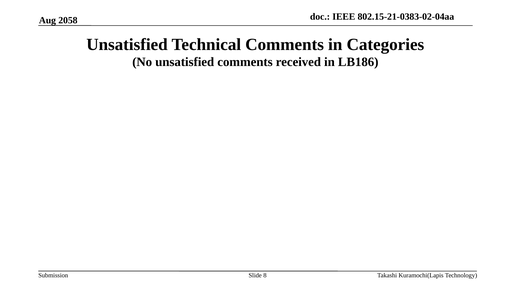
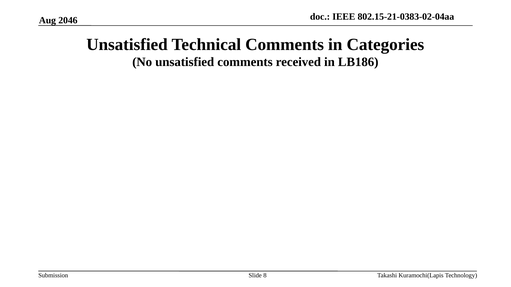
2058: 2058 -> 2046
